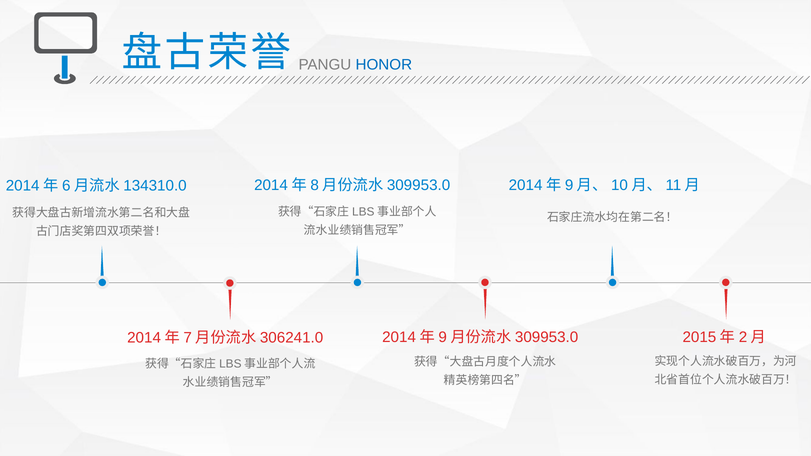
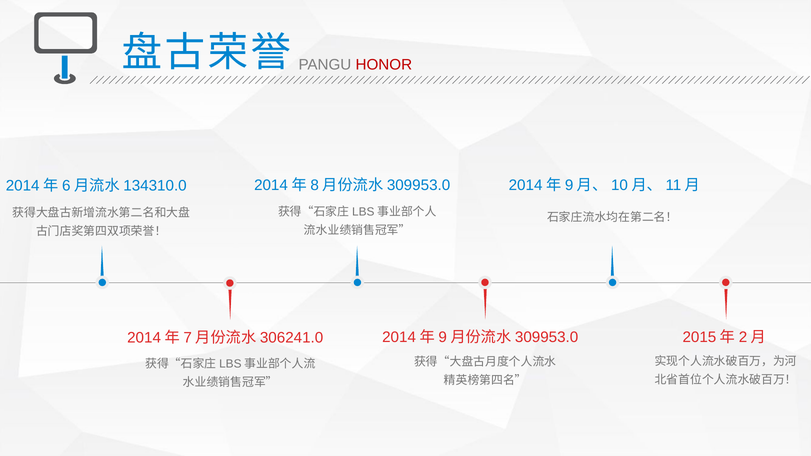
HONOR colour: blue -> red
